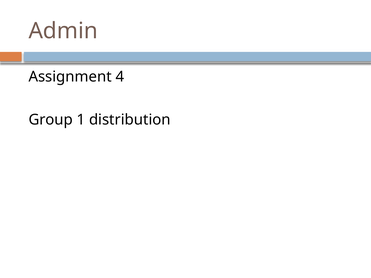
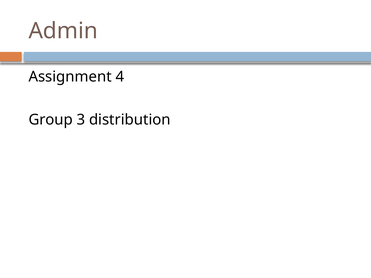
1: 1 -> 3
